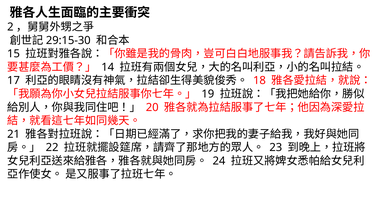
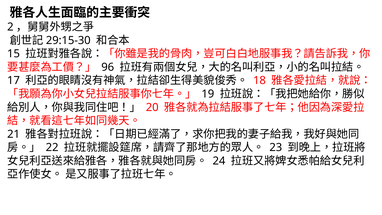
14: 14 -> 96
